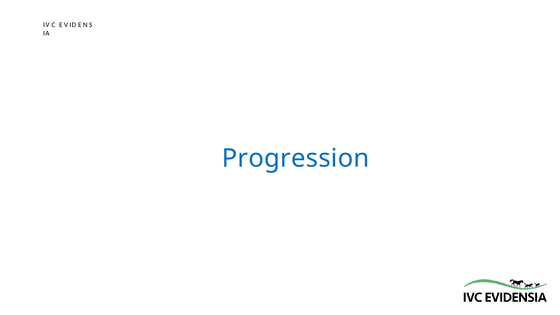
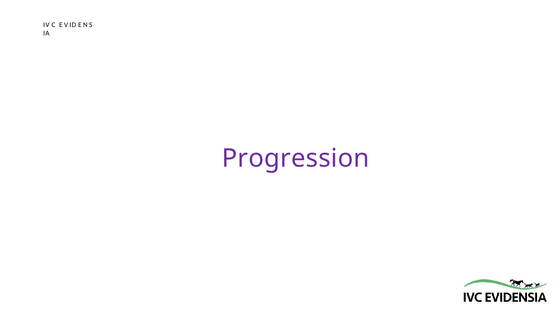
Progression colour: blue -> purple
